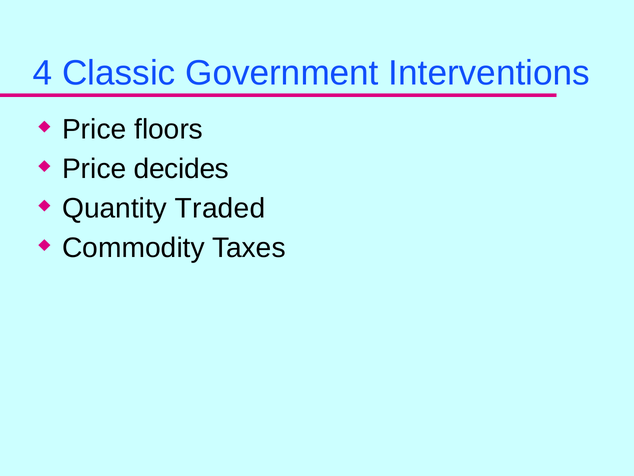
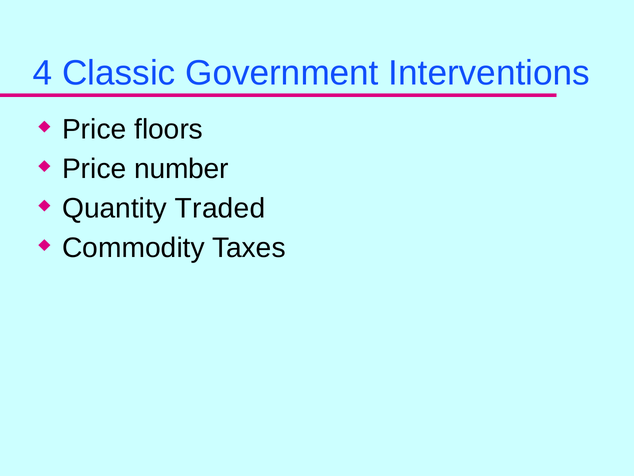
decides: decides -> number
